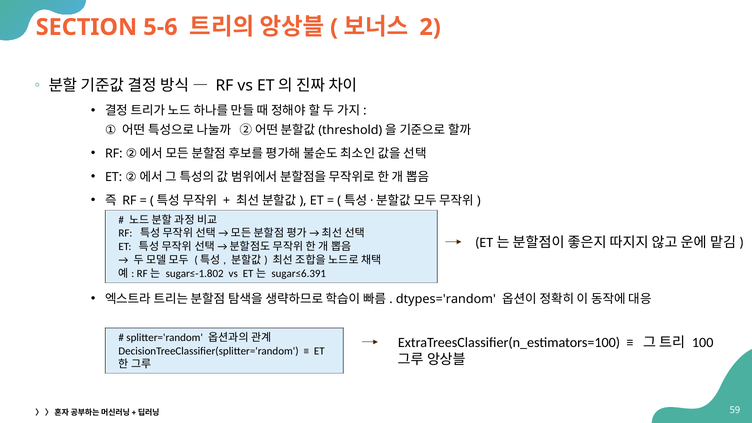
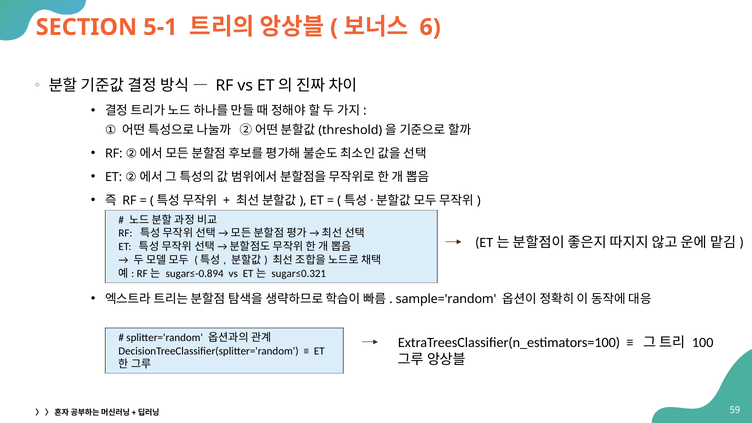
5-6: 5-6 -> 5-1
2: 2 -> 6
sugar≤-1.802: sugar≤-1.802 -> sugar≤-0.894
sugar≤6.391: sugar≤6.391 -> sugar≤0.321
dtypes='random: dtypes='random -> sample='random
